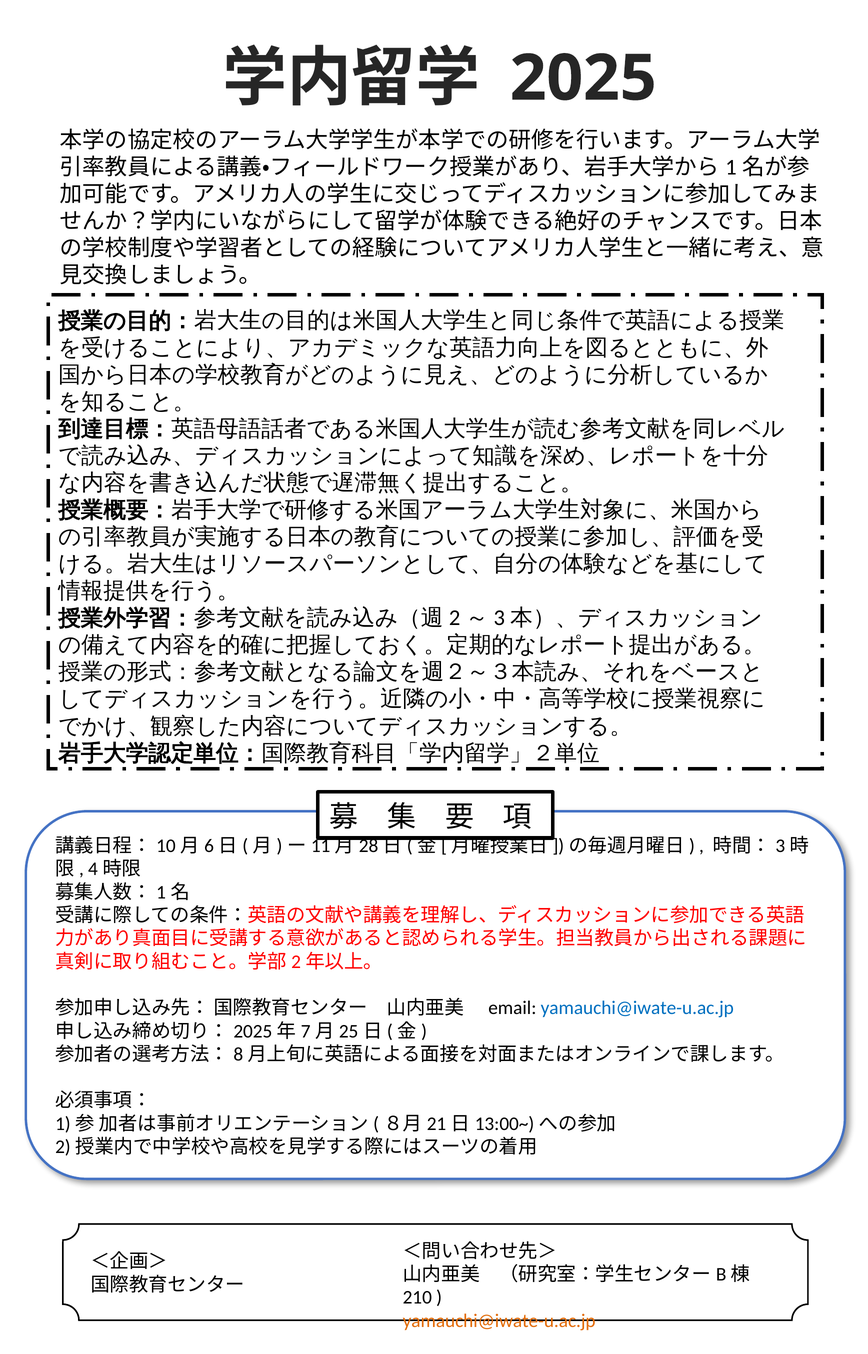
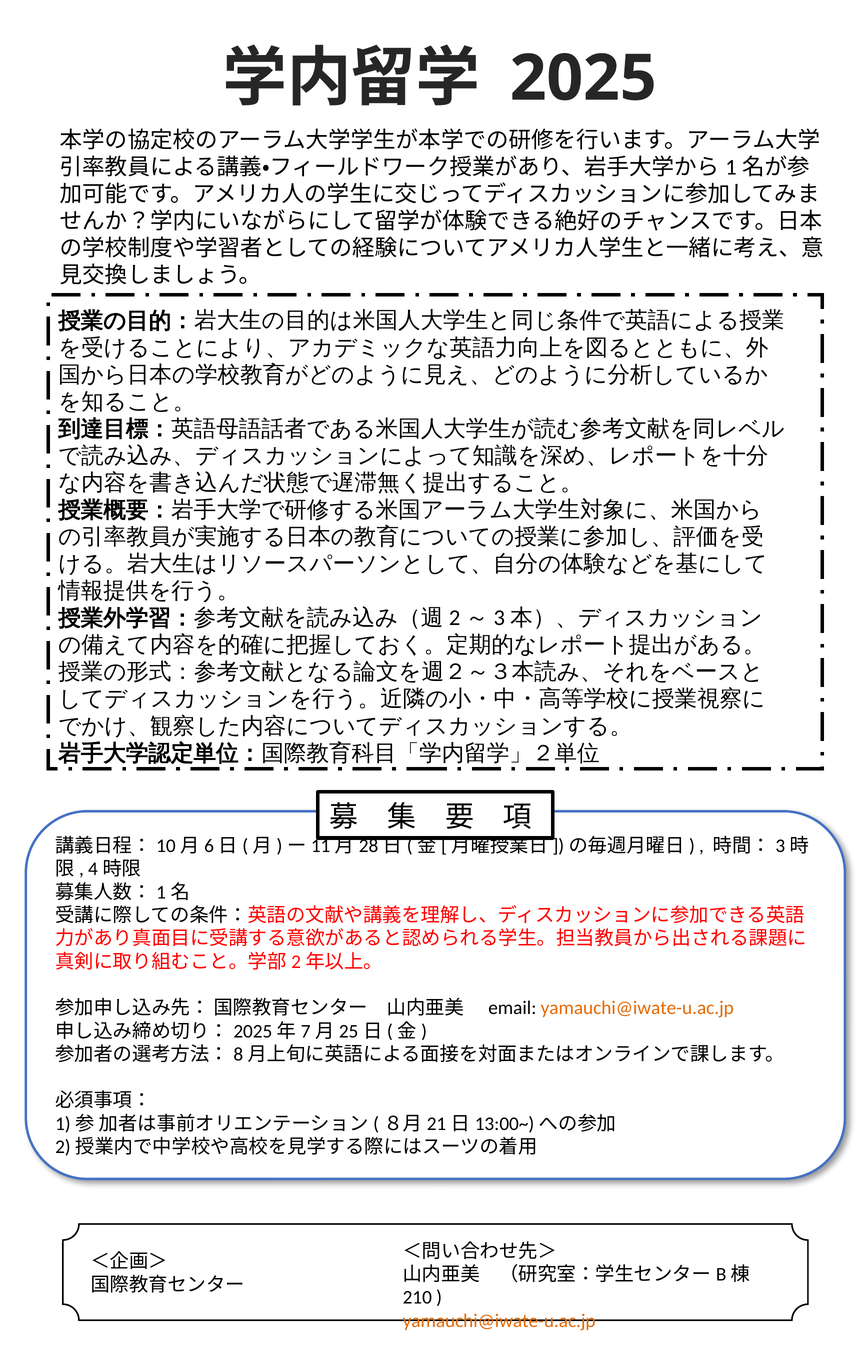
yamauchi@iwate-u.ac.jp at (637, 1007) colour: blue -> orange
